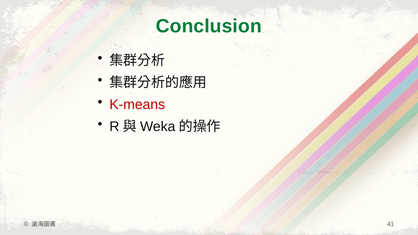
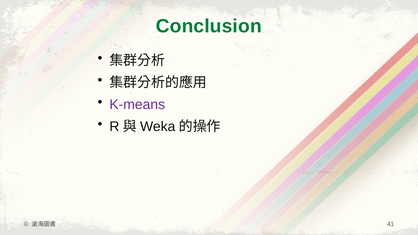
K-means colour: red -> purple
